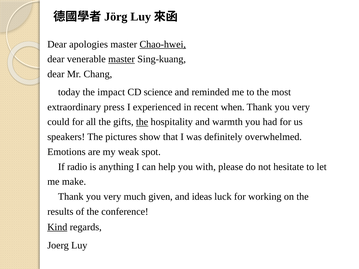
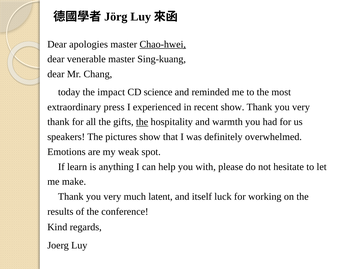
master at (122, 59) underline: present -> none
recent when: when -> show
could at (58, 122): could -> thank
radio: radio -> learn
given: given -> latent
ideas: ideas -> itself
Kind underline: present -> none
